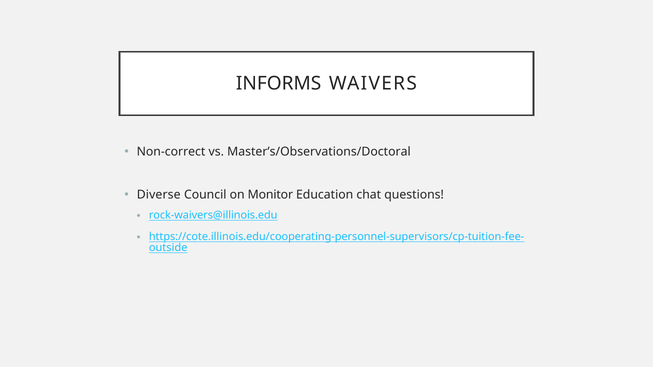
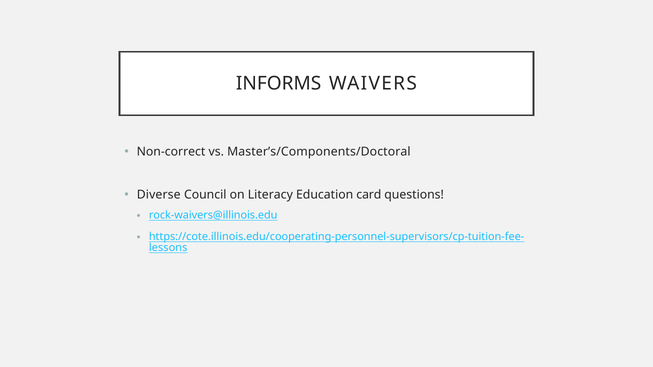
Master’s/Observations/Doctoral: Master’s/Observations/Doctoral -> Master’s/Components/Doctoral
Monitor: Monitor -> Literacy
chat: chat -> card
outside: outside -> lessons
